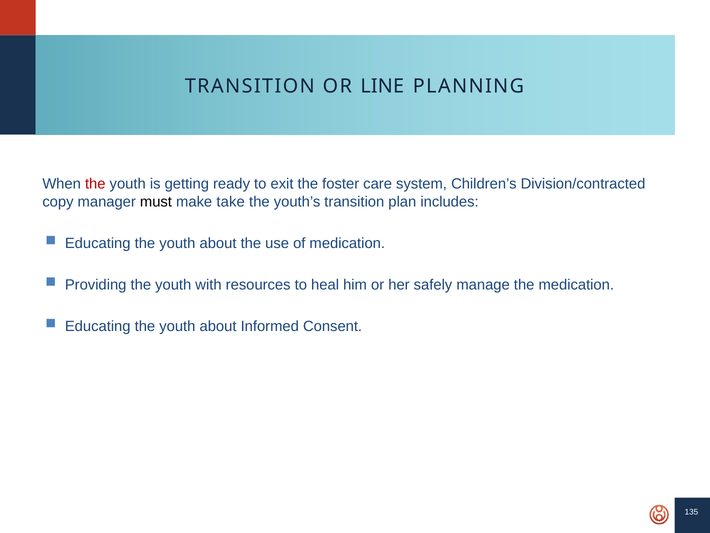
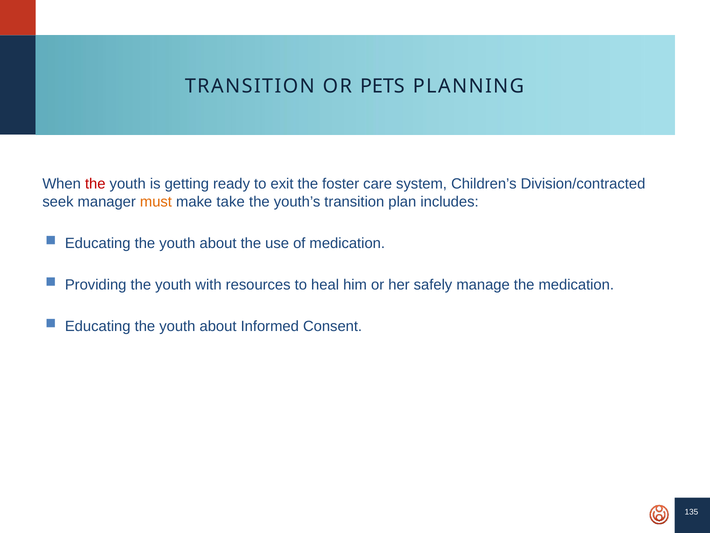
LINE: LINE -> PETS
copy: copy -> seek
must colour: black -> orange
